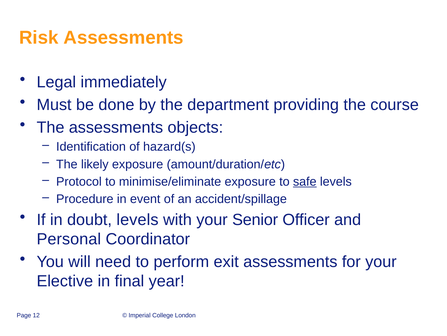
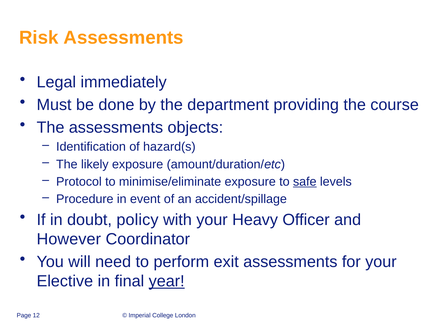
doubt levels: levels -> policy
Senior: Senior -> Heavy
Personal: Personal -> However
year underline: none -> present
